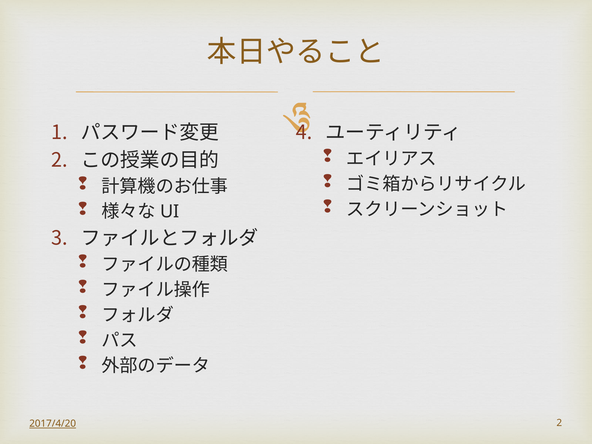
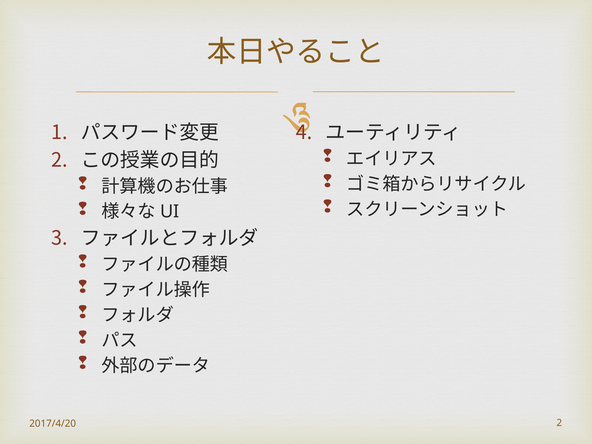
2017/4/20 underline: present -> none
